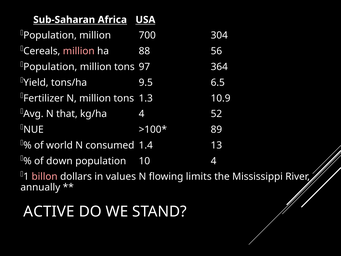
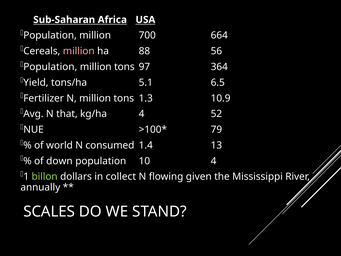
304: 304 -> 664
9.5: 9.5 -> 5.1
89: 89 -> 79
billon colour: pink -> light green
values: values -> collect
limits: limits -> given
ACTIVE: ACTIVE -> SCALES
